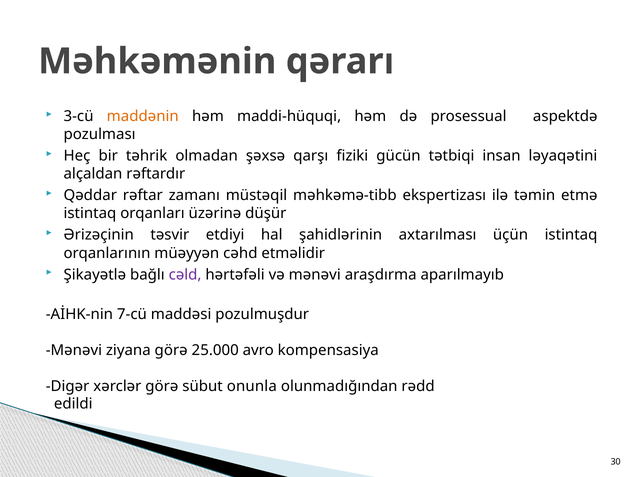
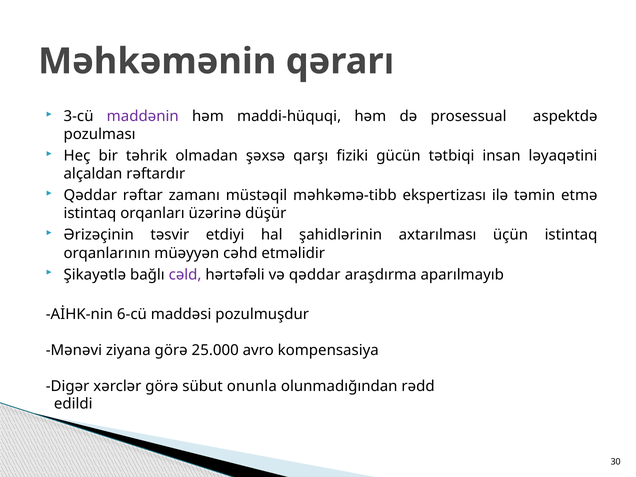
maddənin colour: orange -> purple
və mənəvi: mənəvi -> qəddar
7-cü: 7-cü -> 6-cü
